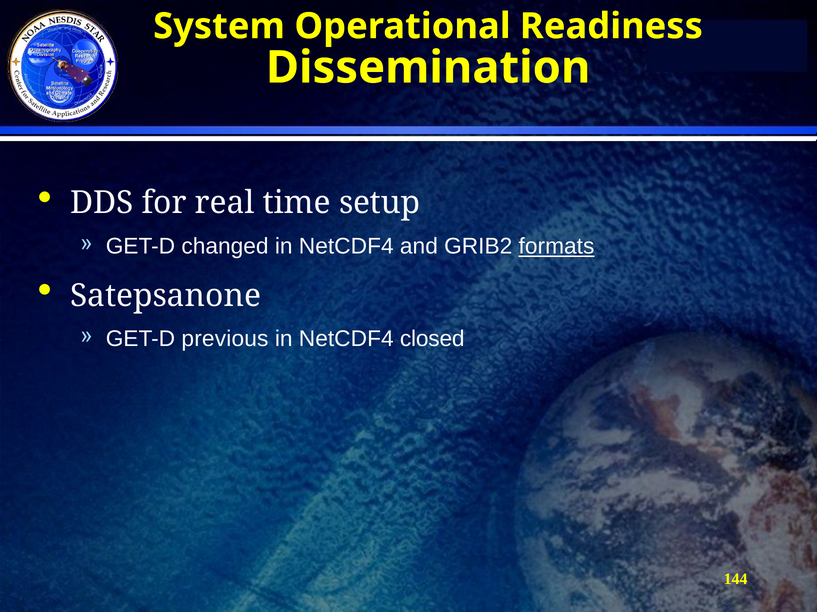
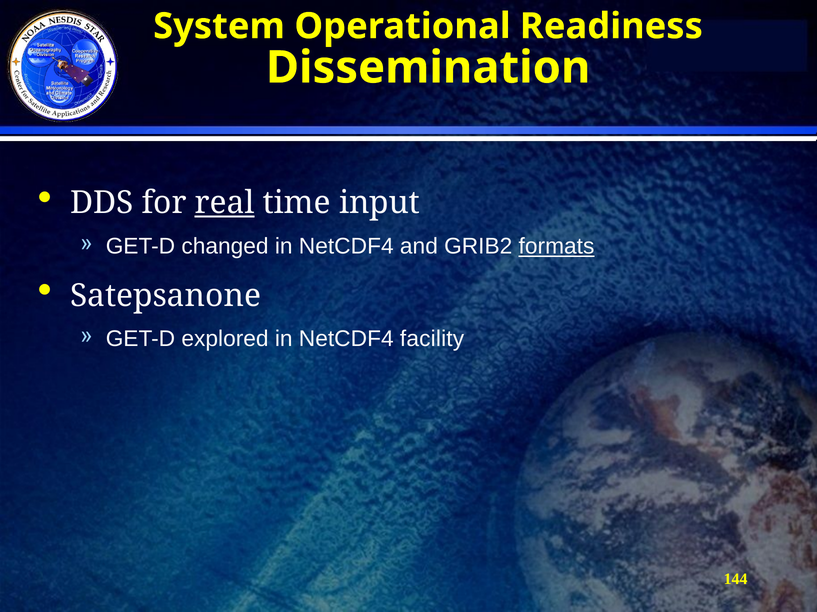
real underline: none -> present
setup: setup -> input
previous: previous -> explored
closed: closed -> facility
